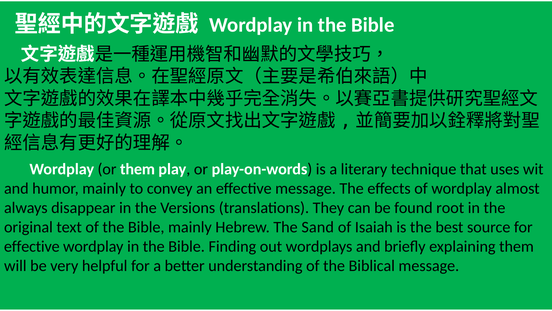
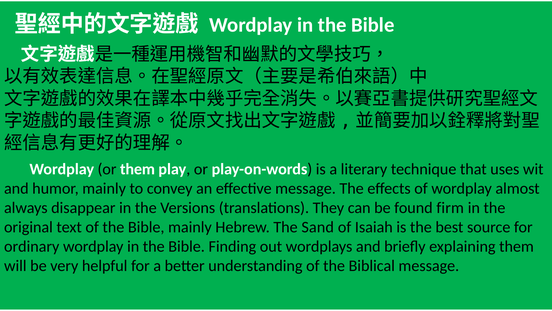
root: root -> firm
effective at (32, 246): effective -> ordinary
